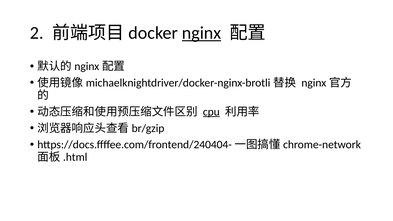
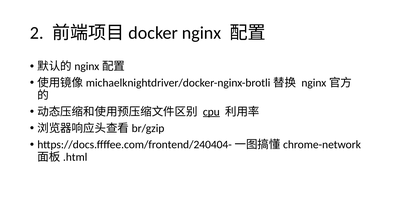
nginx underline: present -> none
